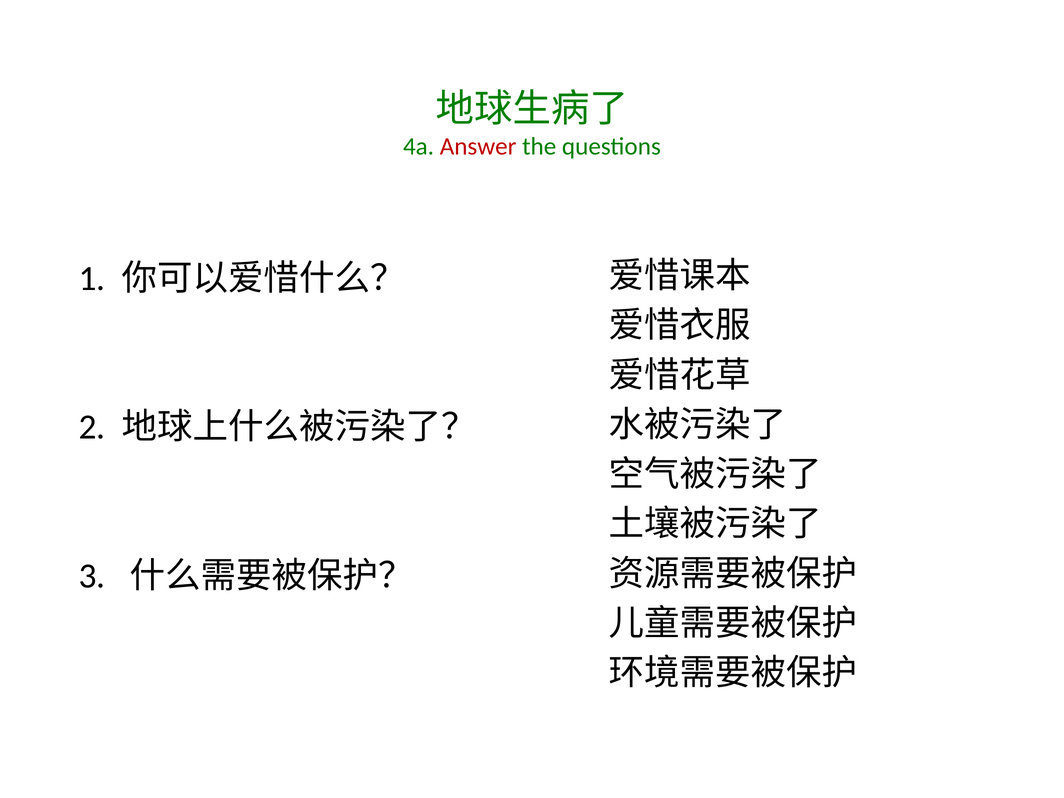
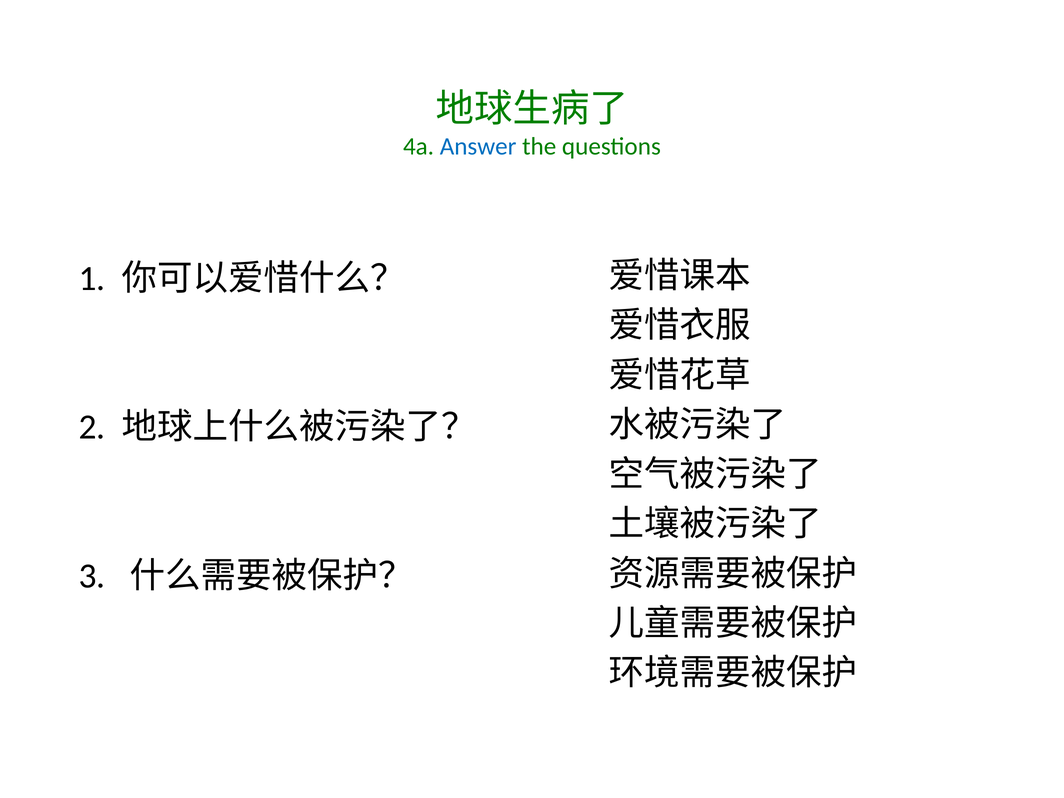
Answer colour: red -> blue
